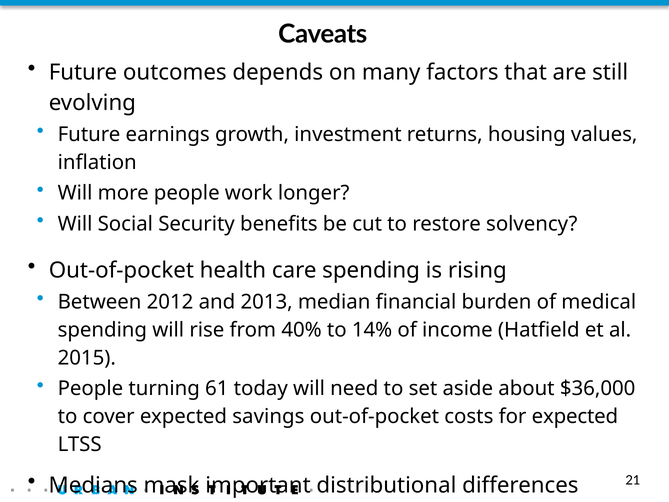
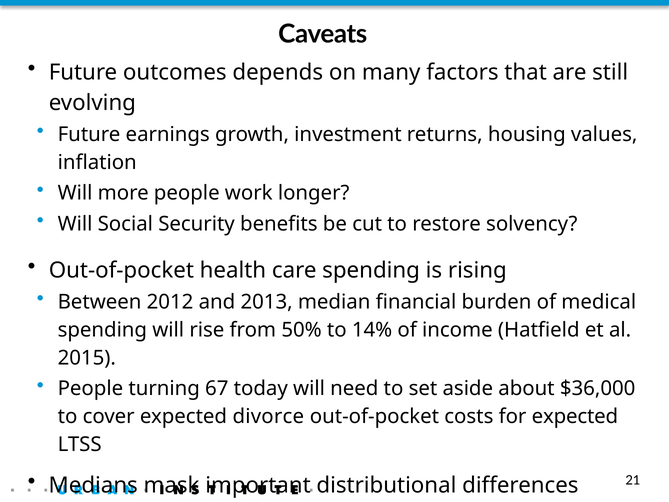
40%: 40% -> 50%
61: 61 -> 67
savings: savings -> divorce
